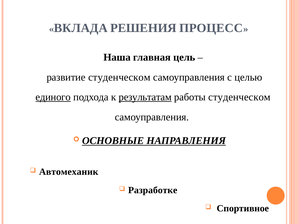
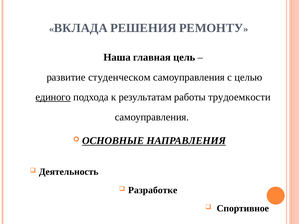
ПРОЦЕСС: ПРОЦЕСС -> РЕМОНТУ
результатам underline: present -> none
работы студенческом: студенческом -> трудоемкости
Автомеханик: Автомеханик -> Деятельность
